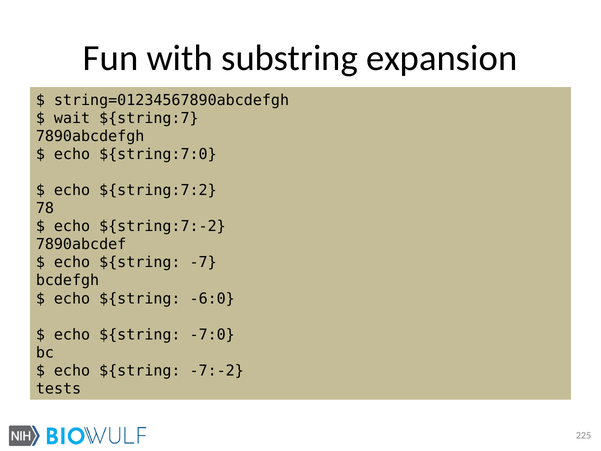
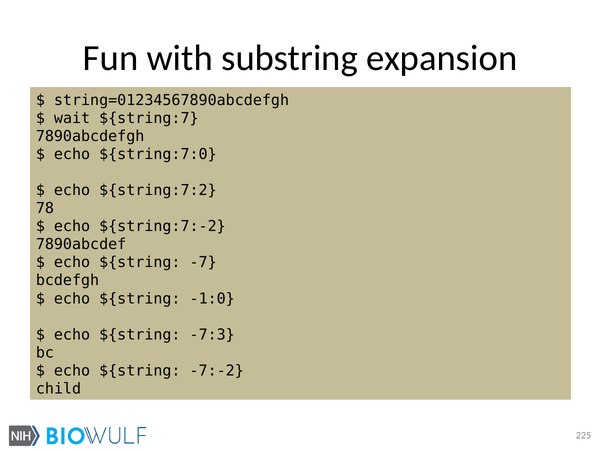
-6:0: -6:0 -> -1:0
-7:0: -7:0 -> -7:3
tests: tests -> child
